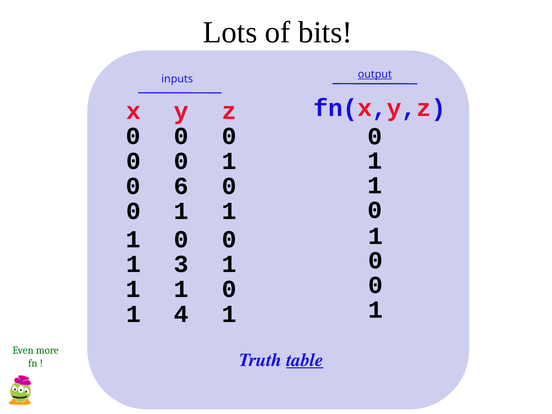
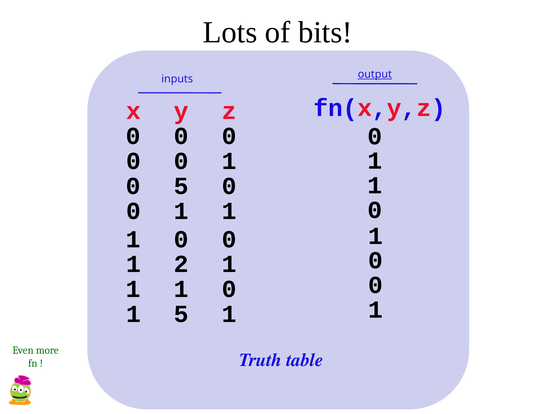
0 6: 6 -> 5
3: 3 -> 2
1 4: 4 -> 5
table underline: present -> none
